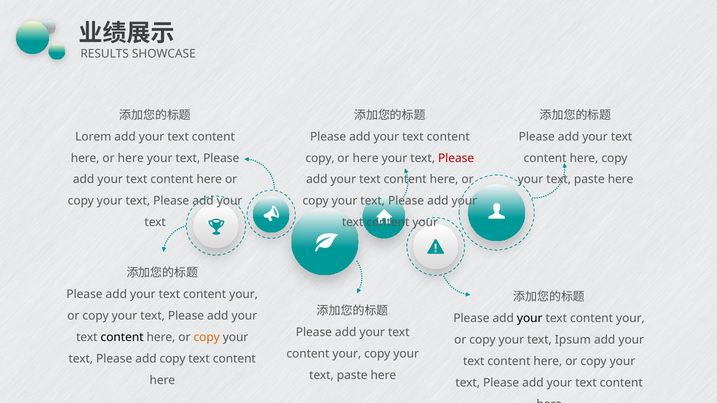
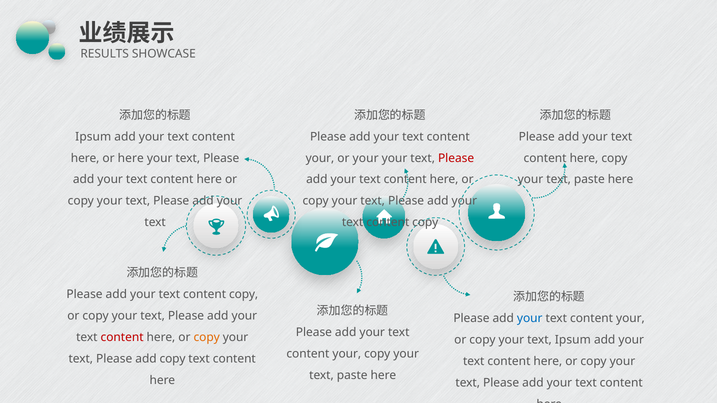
Lorem at (93, 137): Lorem -> Ipsum
copy at (320, 158): copy -> your
here at (366, 158): here -> your
your at (425, 223): your -> copy
your at (244, 295): your -> copy
your at (530, 319) colour: black -> blue
content at (122, 338) colour: black -> red
